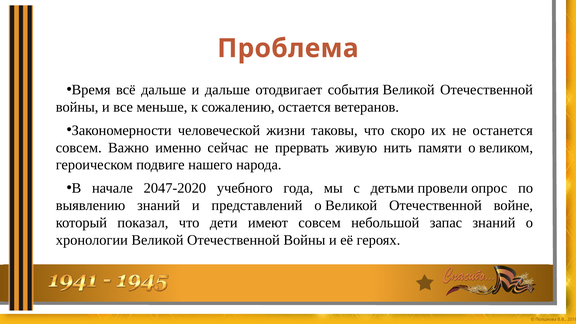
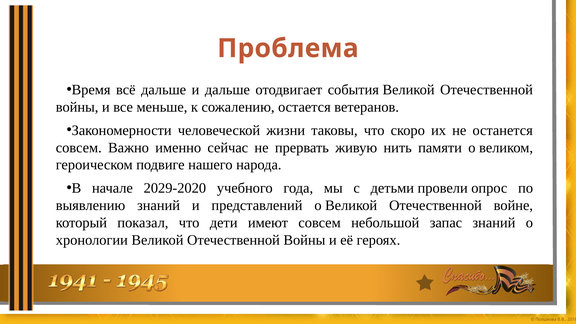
2047-2020: 2047-2020 -> 2029-2020
